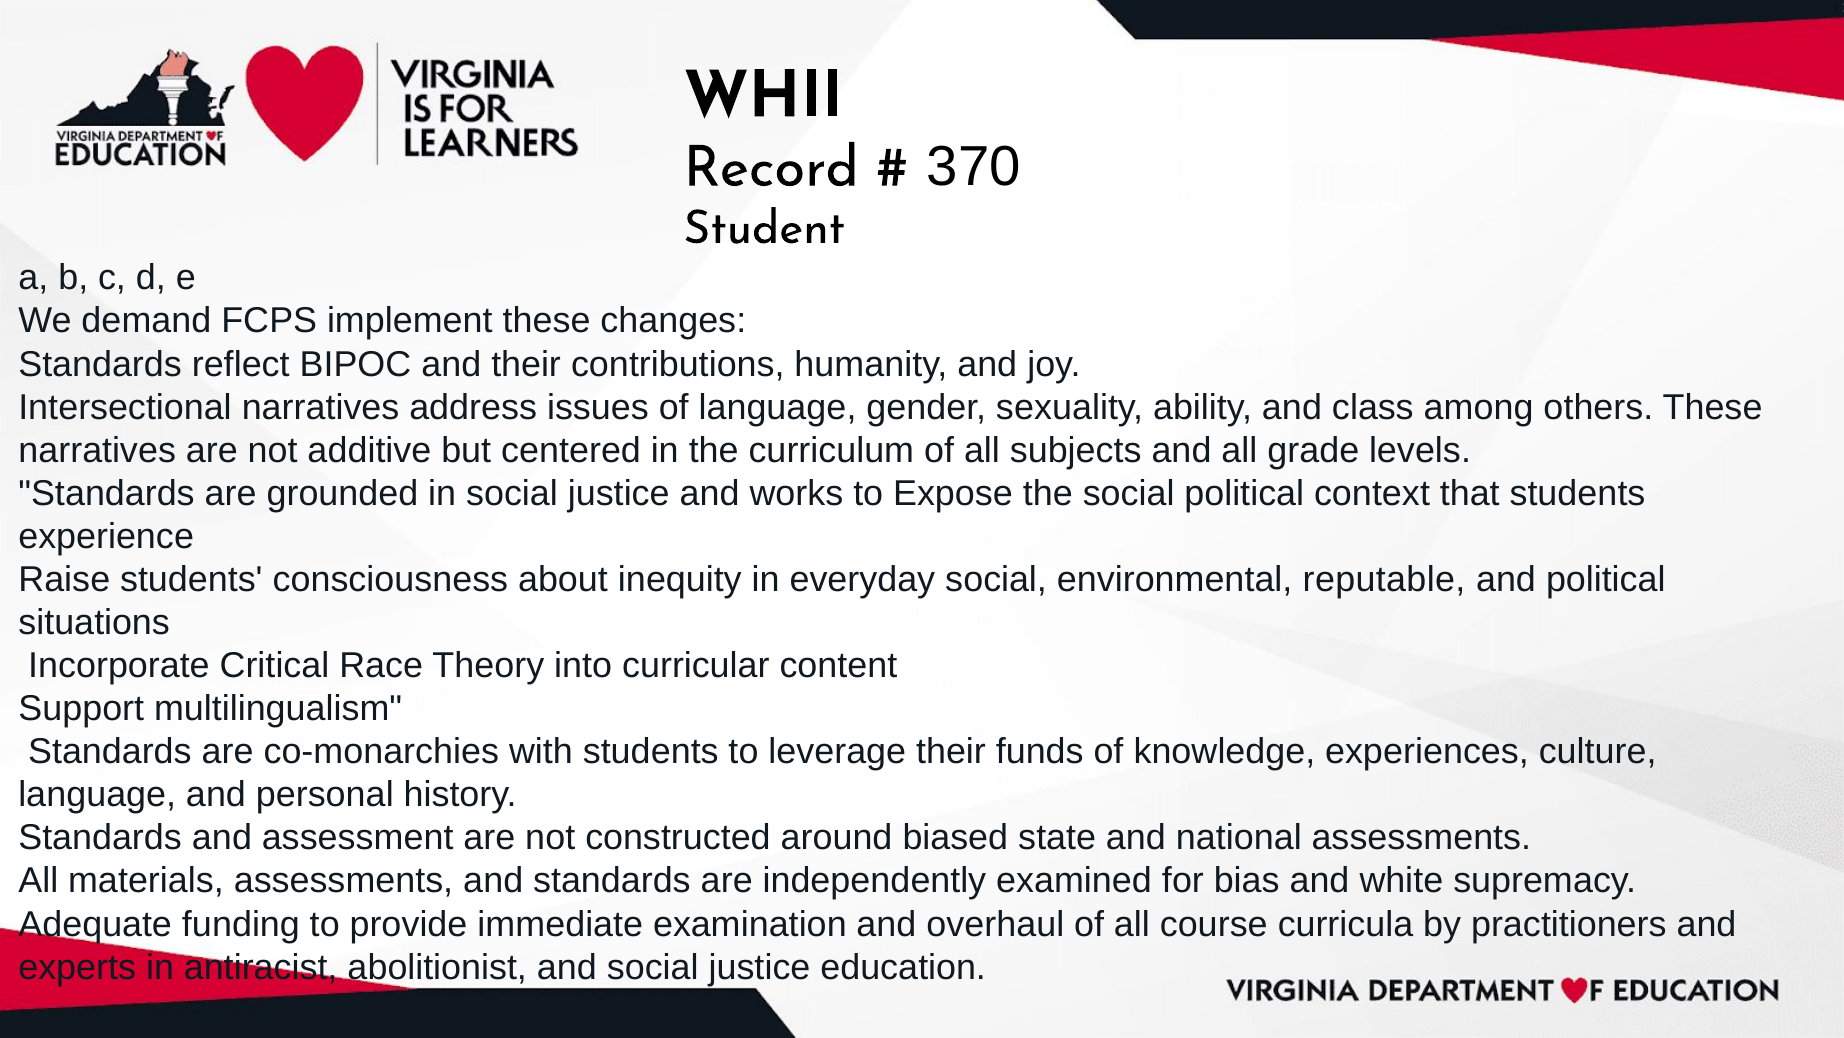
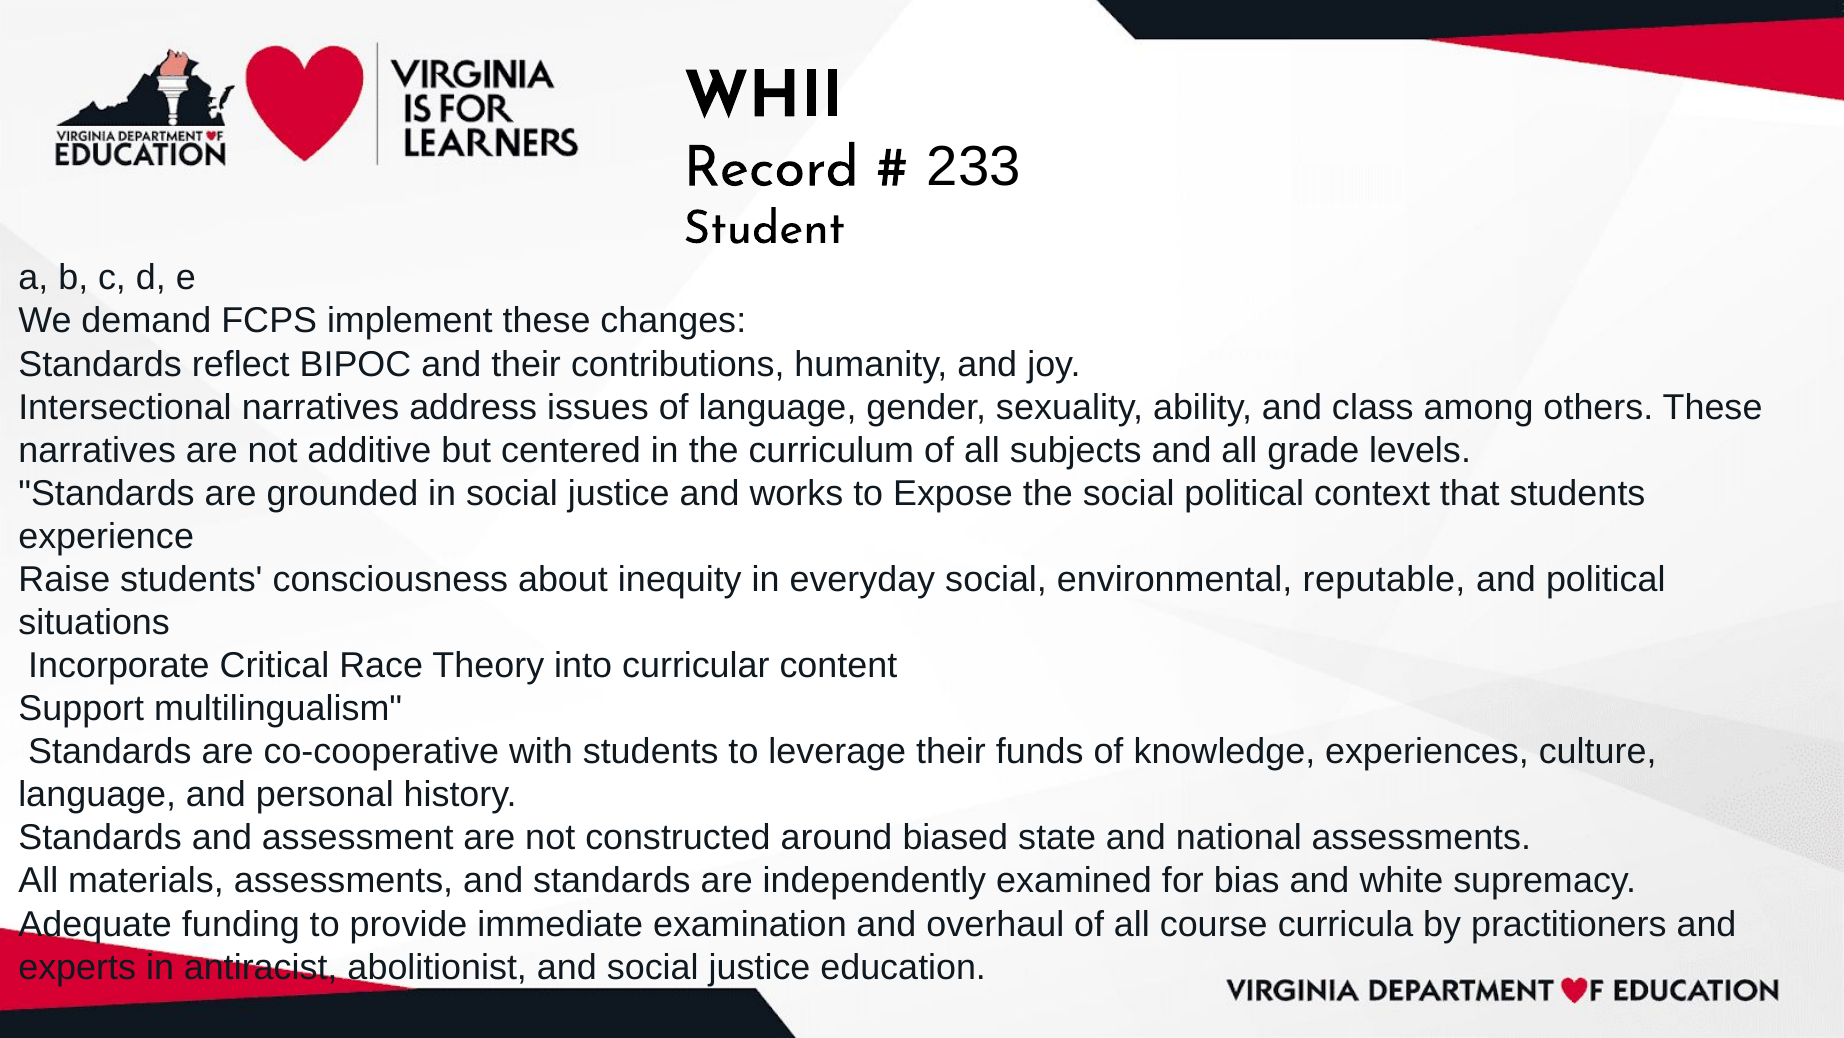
370: 370 -> 233
co-monarchies: co-monarchies -> co-cooperative
